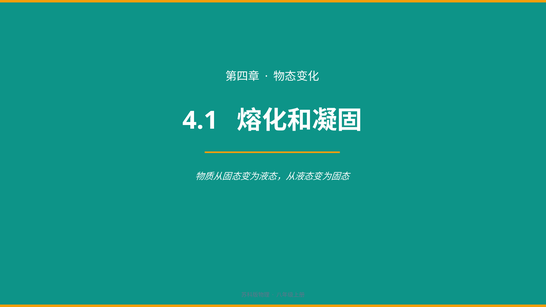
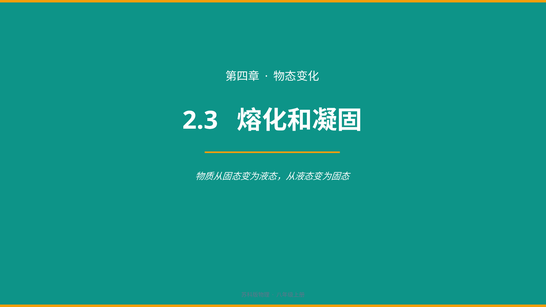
4.1: 4.1 -> 2.3
